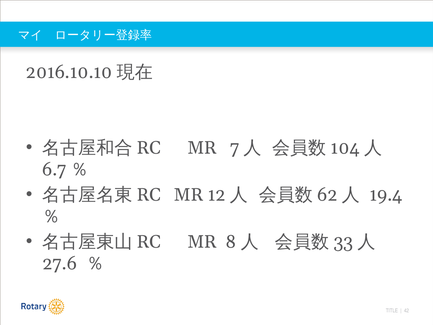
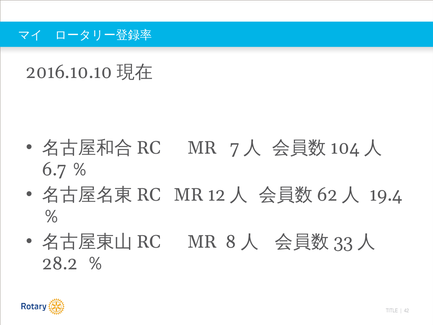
27.6: 27.6 -> 28.2
